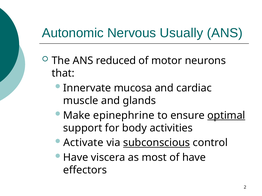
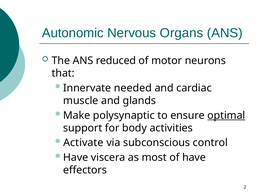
Usually: Usually -> Organs
mucosa: mucosa -> needed
epinephrine: epinephrine -> polysynaptic
subconscious underline: present -> none
